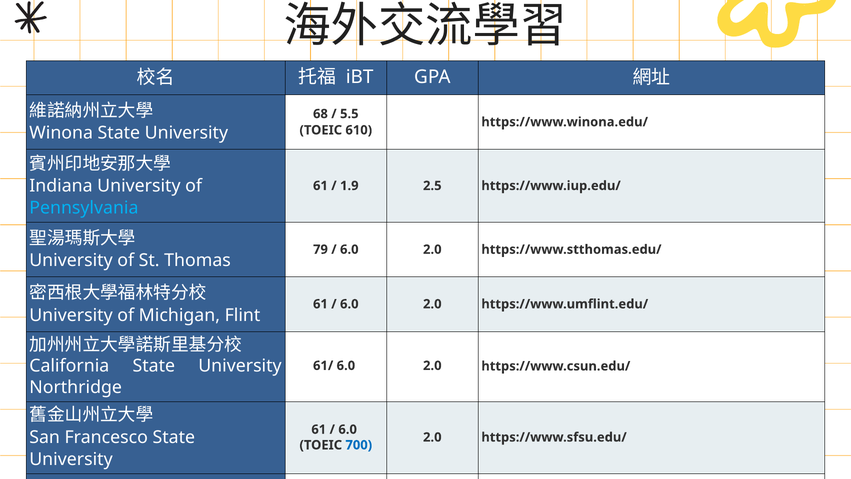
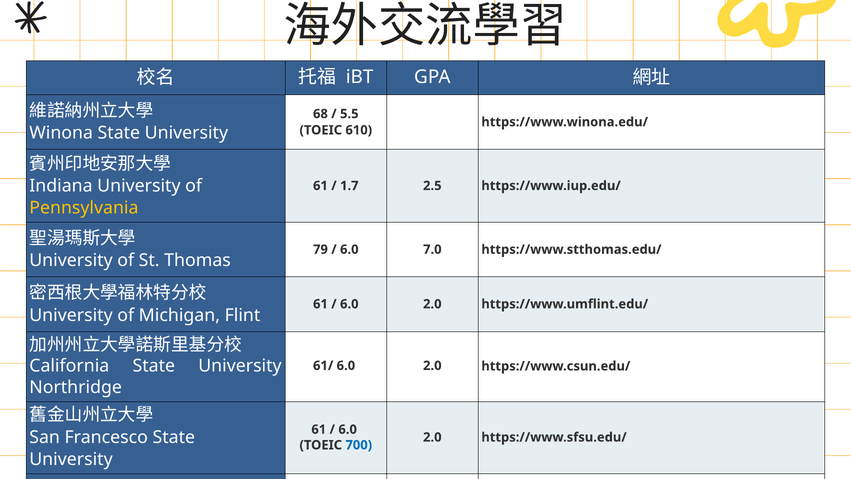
1.9: 1.9 -> 1.7
Pennsylvania colour: light blue -> yellow
2.0 at (432, 249): 2.0 -> 7.0
